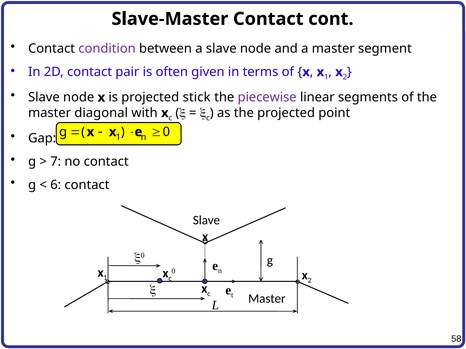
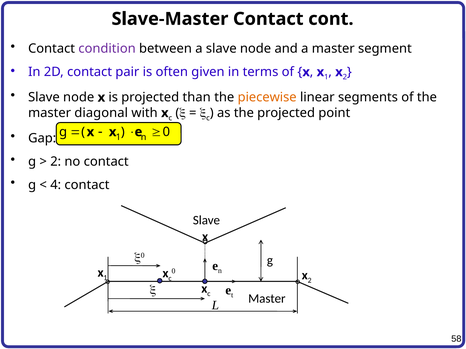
stick: stick -> than
piecewise colour: purple -> orange
7 at (56, 162): 7 -> 2
6: 6 -> 4
